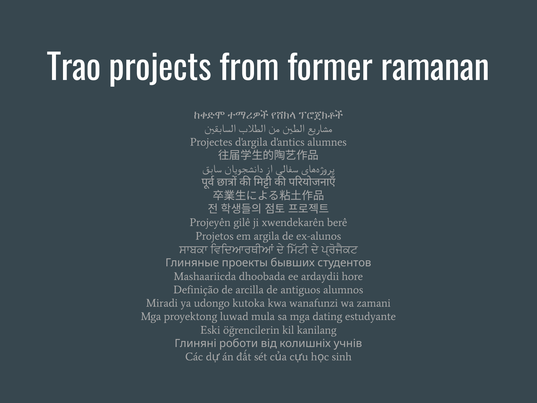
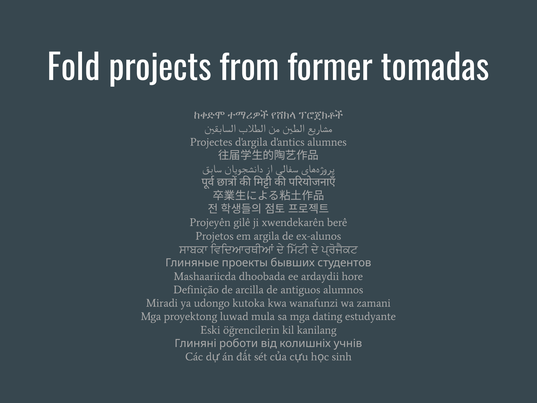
Trao: Trao -> Fold
ramanan: ramanan -> tomadas
